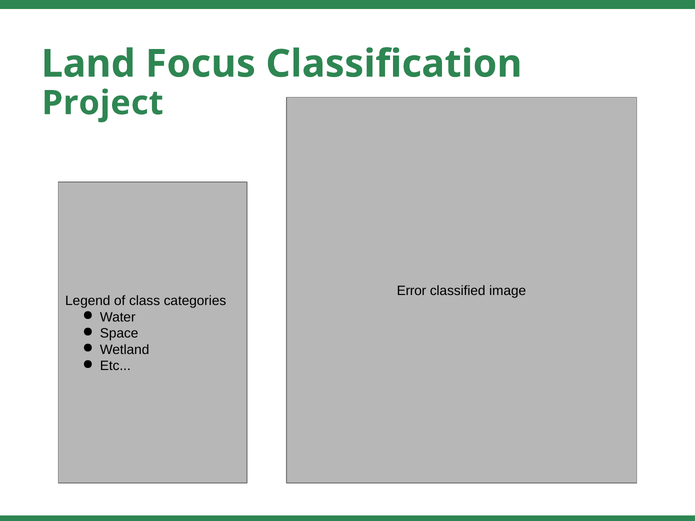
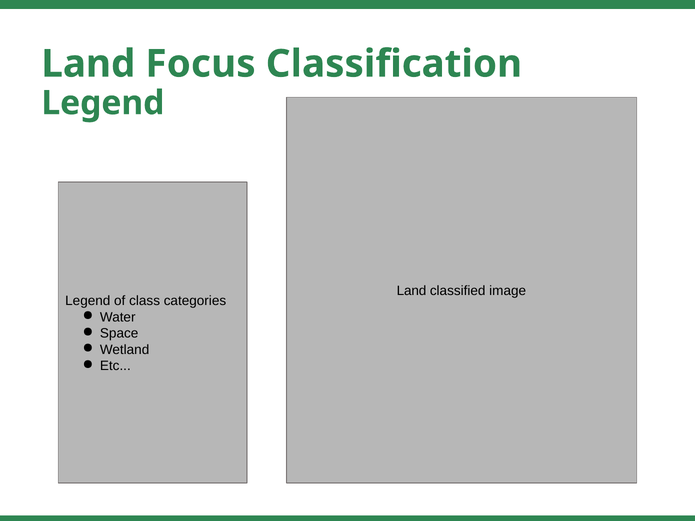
Project at (103, 103): Project -> Legend
Error at (412, 291): Error -> Land
